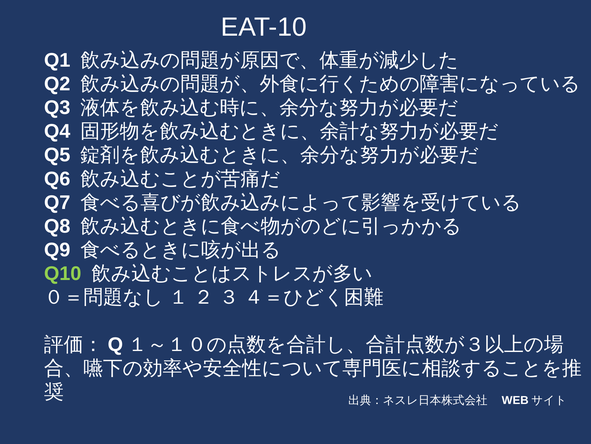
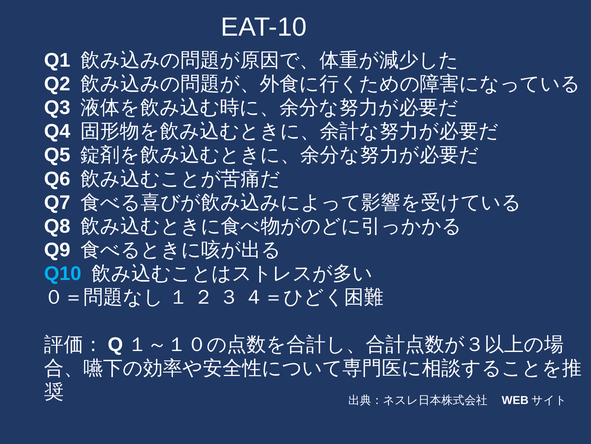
Q10 colour: light green -> light blue
